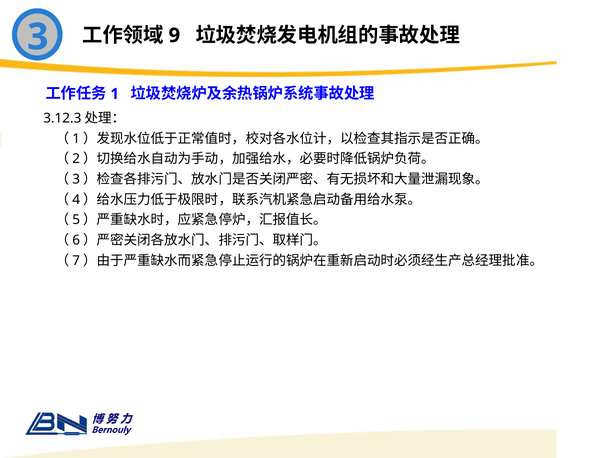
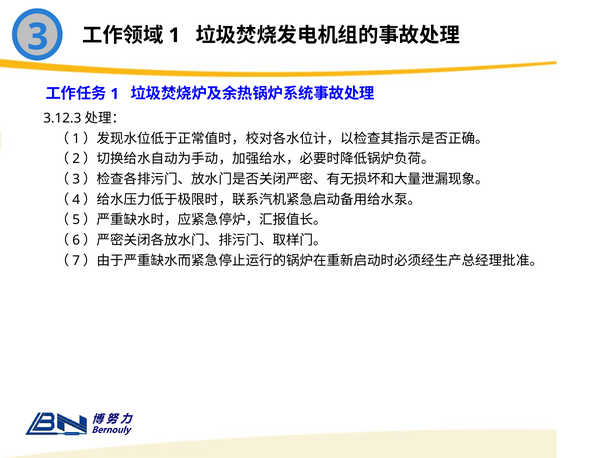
9 at (174, 35): 9 -> 1
